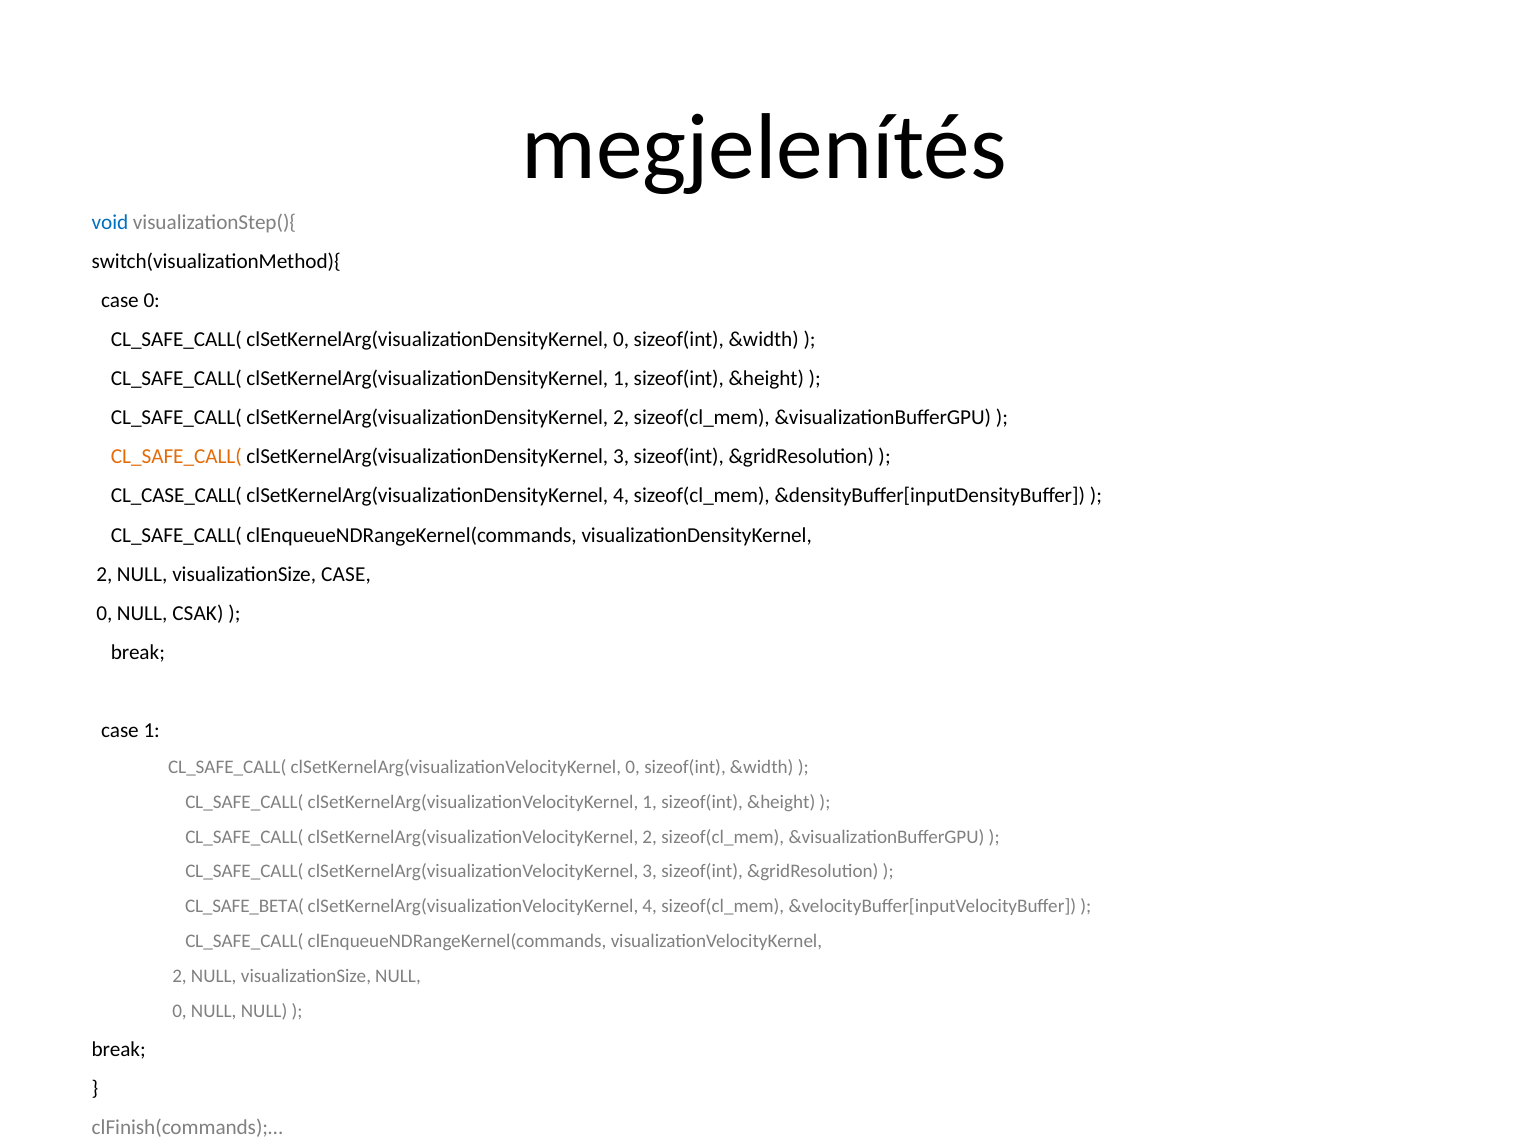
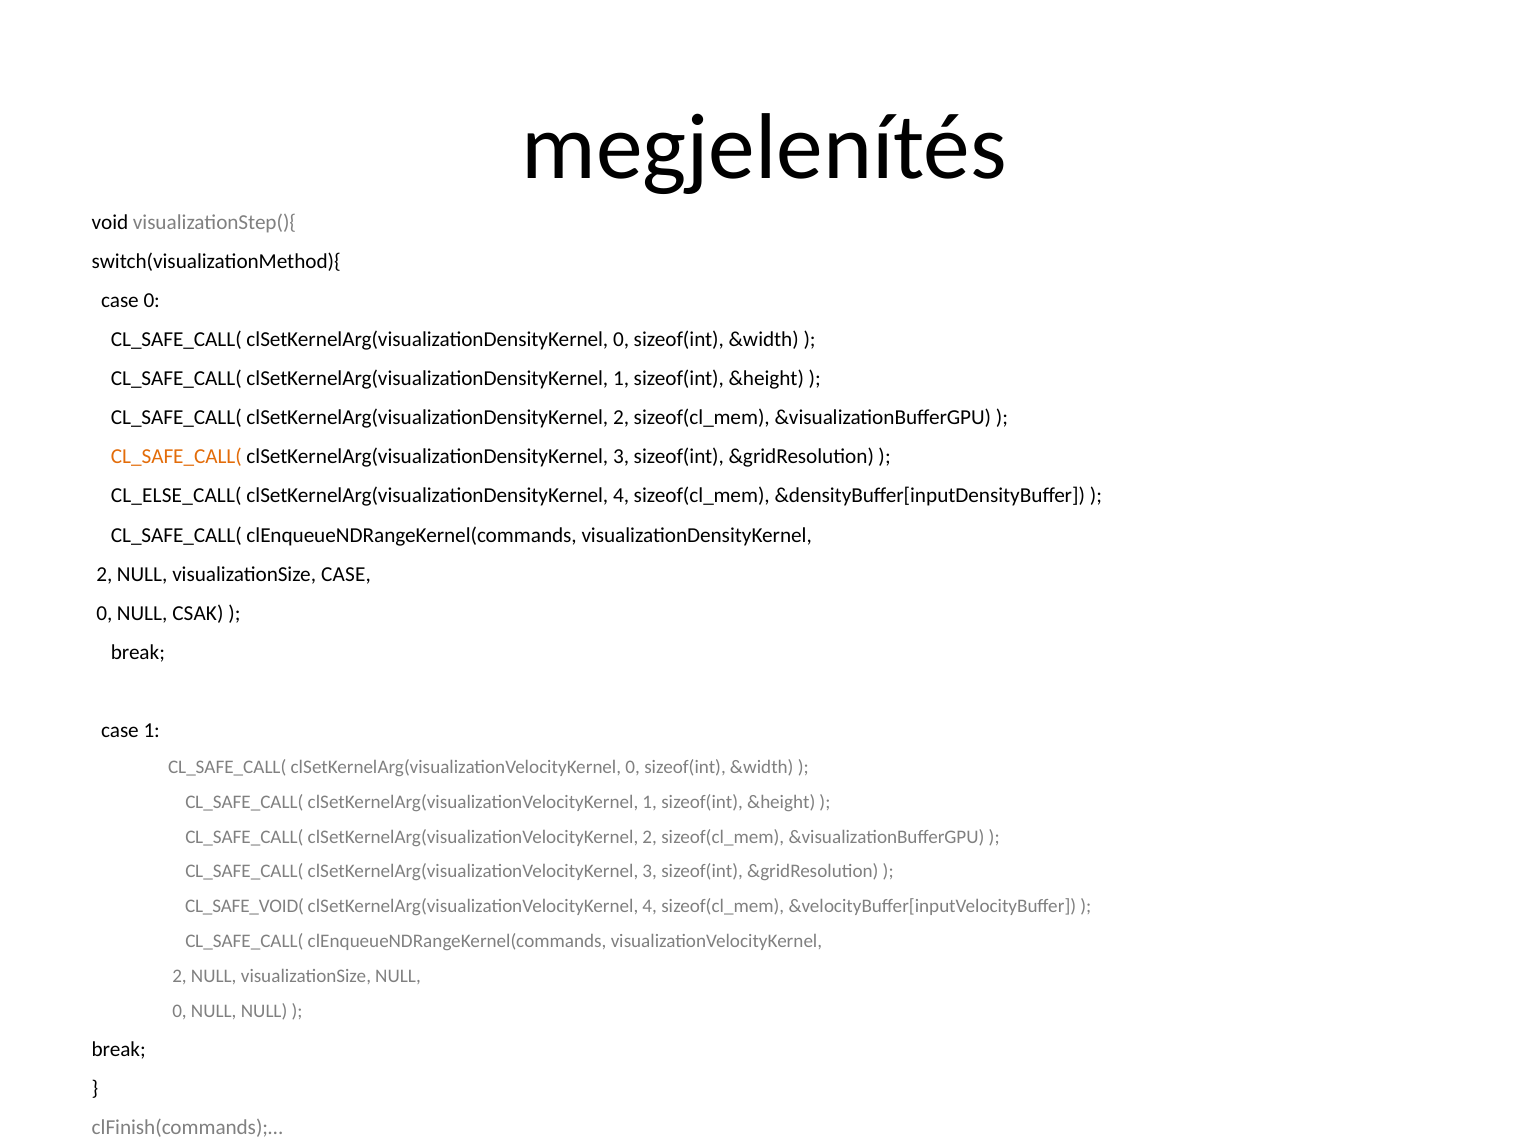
void colour: blue -> black
CL_CASE_CALL(: CL_CASE_CALL( -> CL_ELSE_CALL(
CL_SAFE_BETA(: CL_SAFE_BETA( -> CL_SAFE_VOID(
